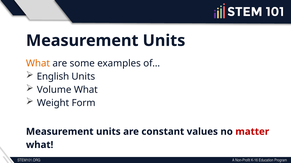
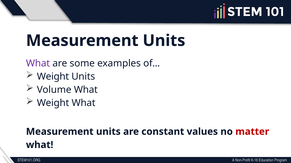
What at (38, 64) colour: orange -> purple
English at (53, 77): English -> Weight
Weight Form: Form -> What
